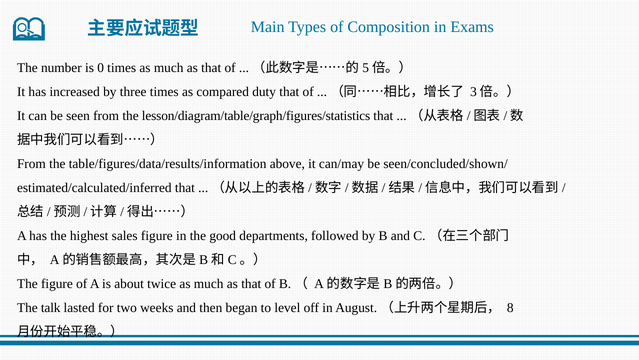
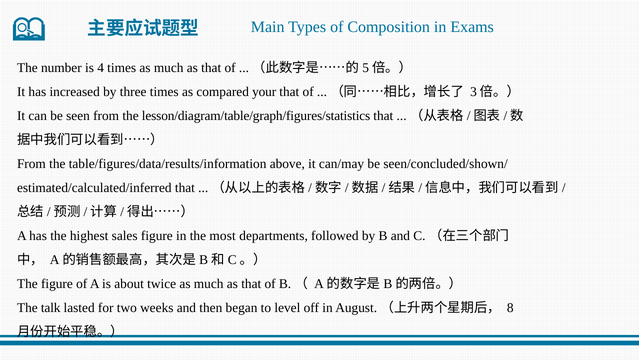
0: 0 -> 4
duty: duty -> your
good: good -> most
